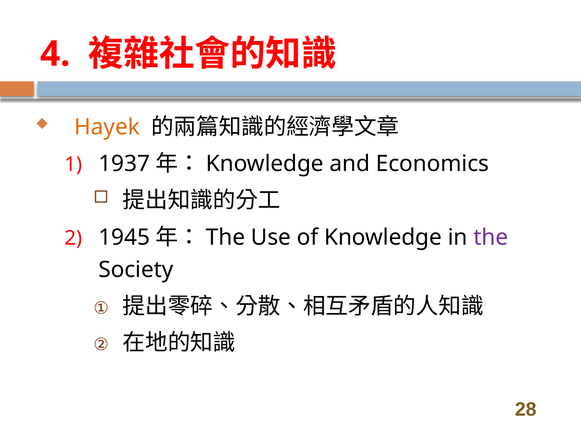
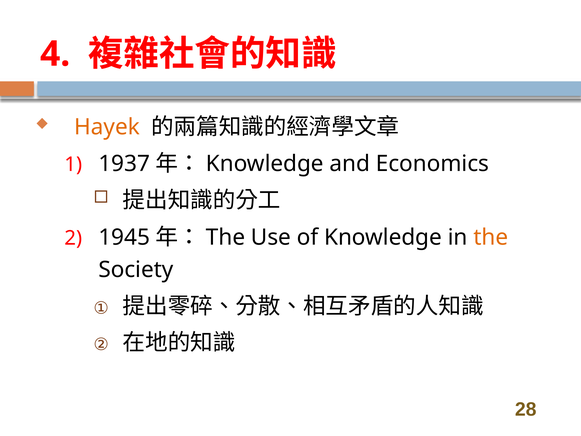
the at (491, 237) colour: purple -> orange
